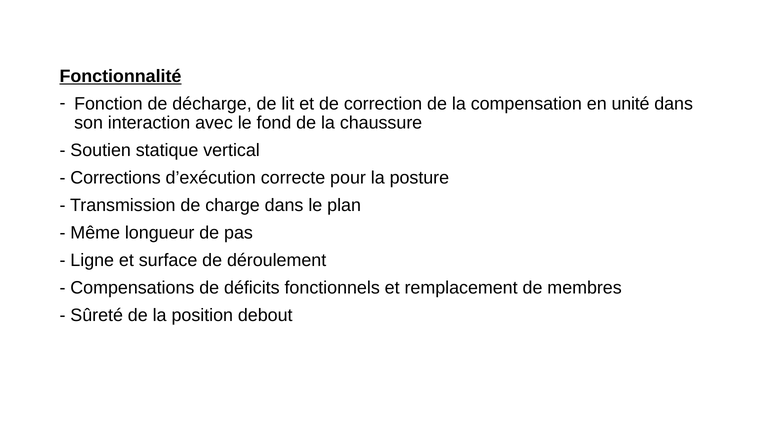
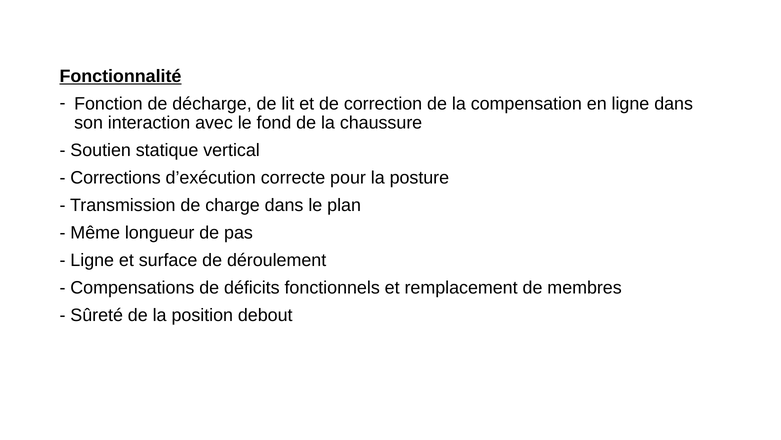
en unité: unité -> ligne
